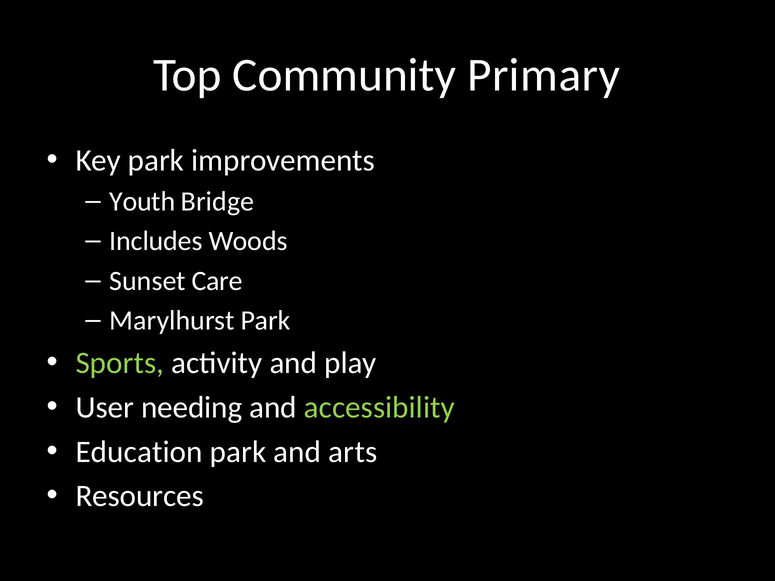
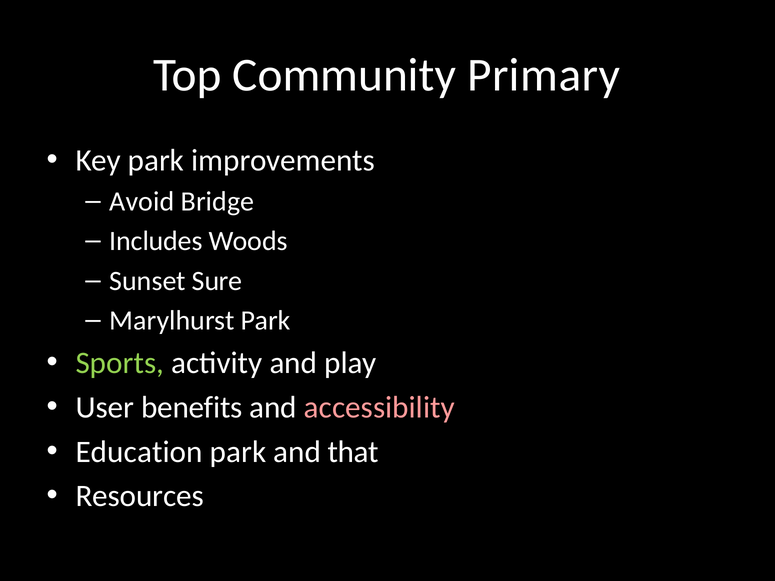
Youth: Youth -> Avoid
Care: Care -> Sure
needing: needing -> benefits
accessibility colour: light green -> pink
arts: arts -> that
